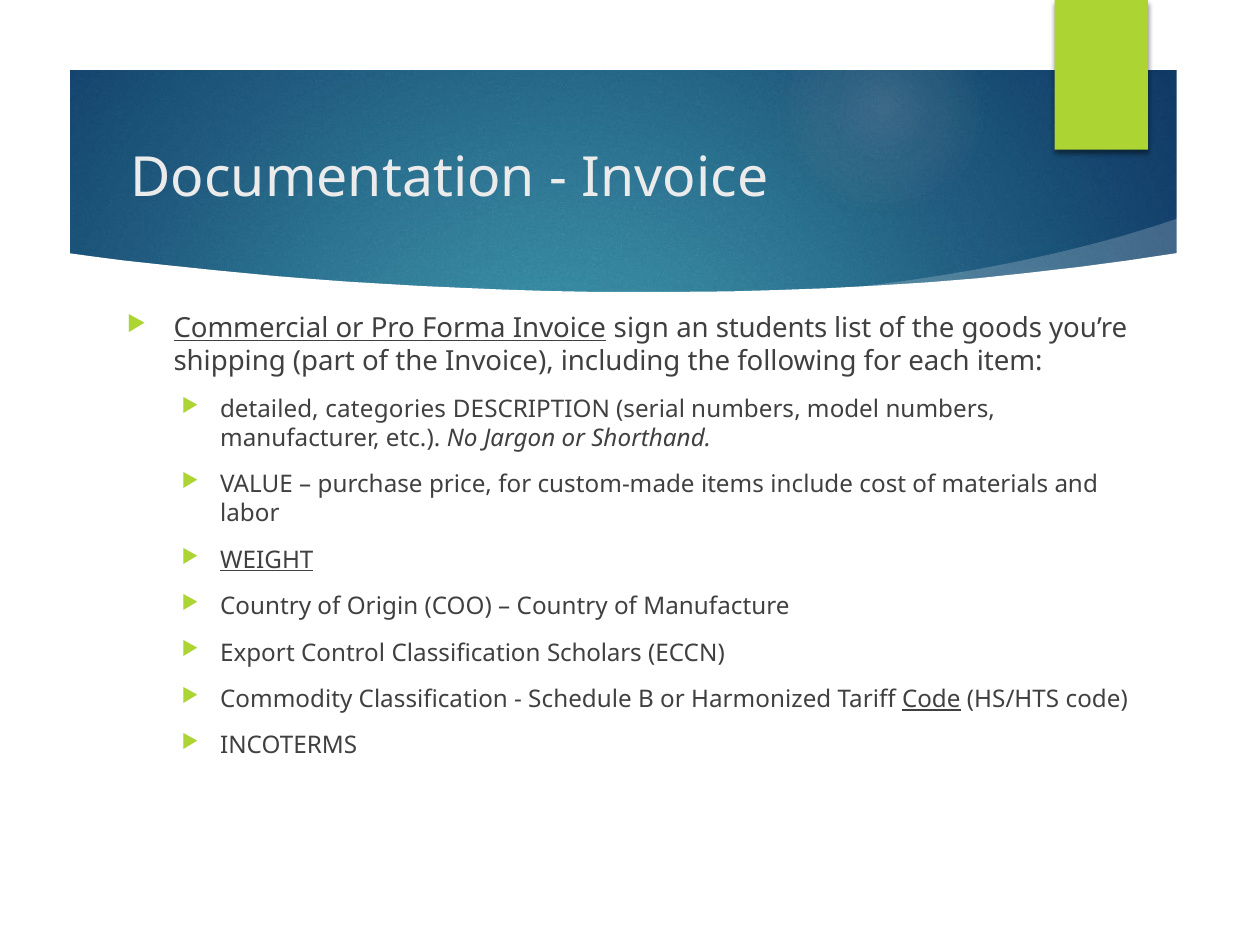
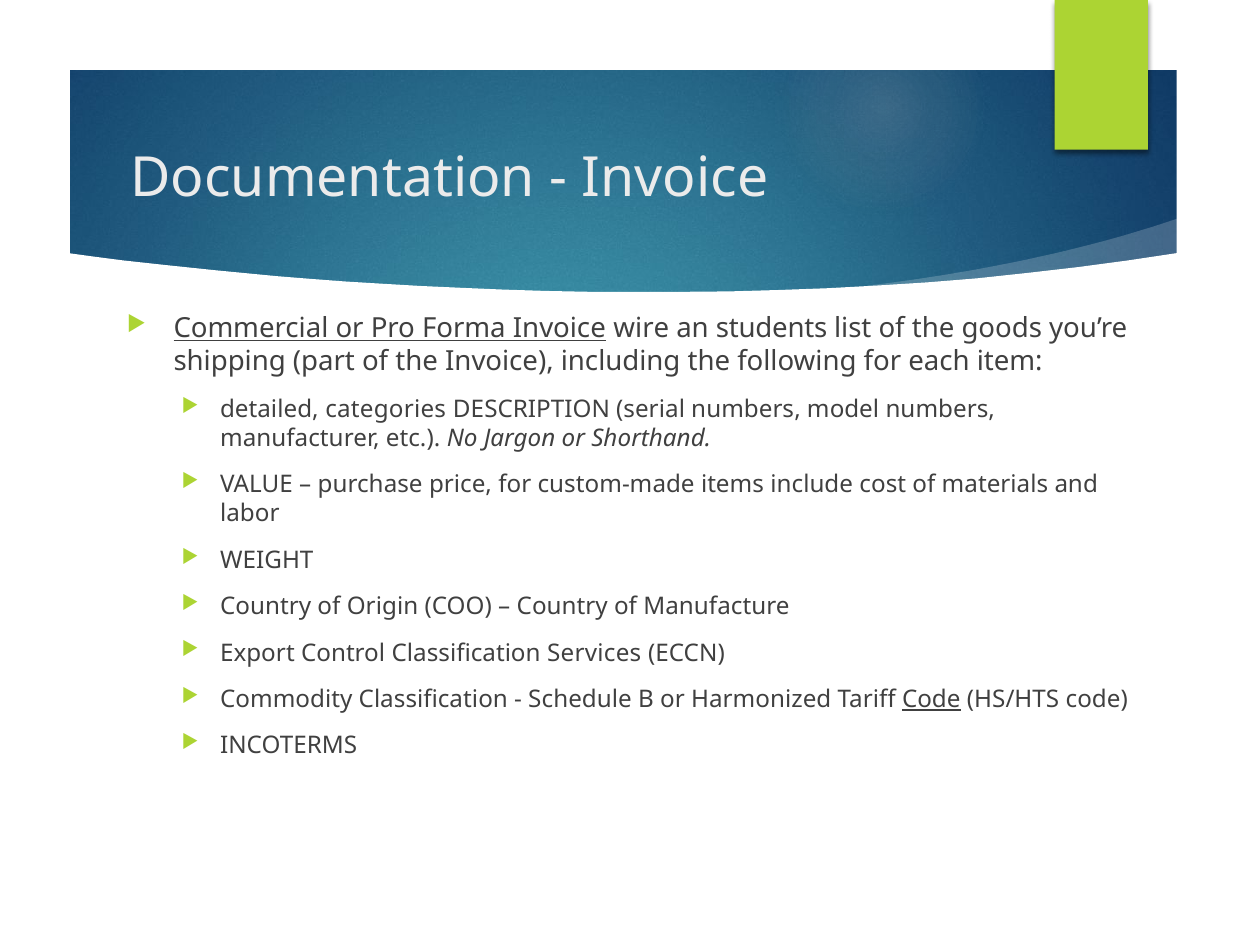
sign: sign -> wire
WEIGHT underline: present -> none
Scholars: Scholars -> Services
